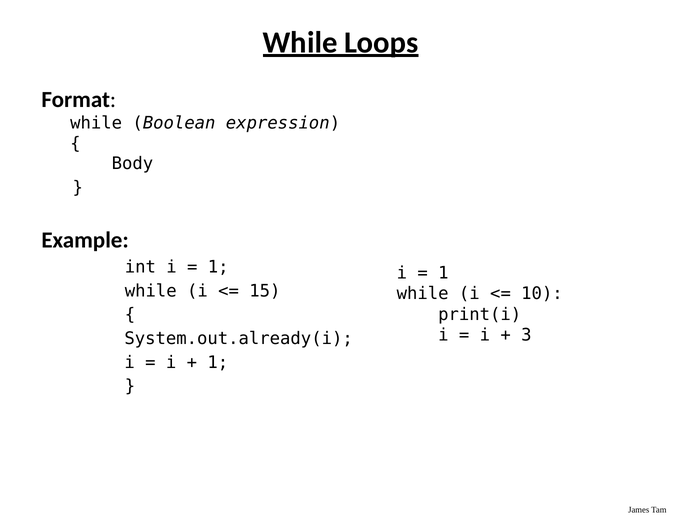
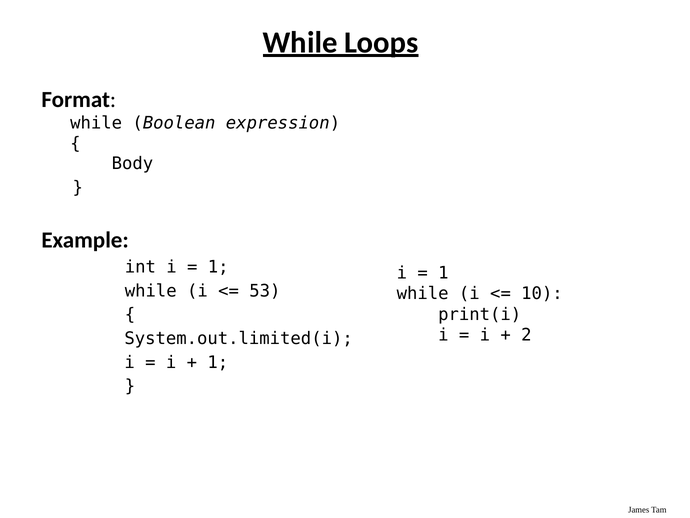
15: 15 -> 53
3: 3 -> 2
System.out.already(i: System.out.already(i -> System.out.limited(i
